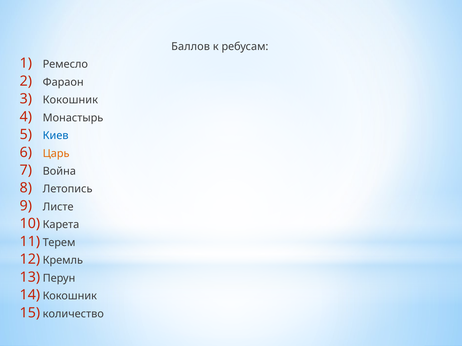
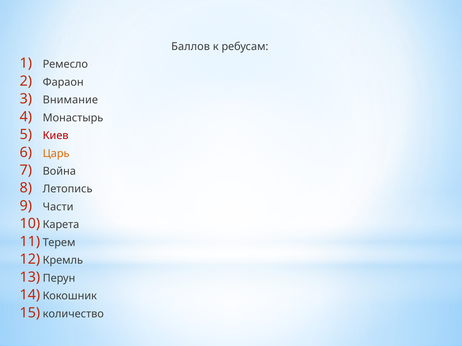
Кокошник at (70, 100): Кокошник -> Внимание
Киев colour: blue -> red
Листе: Листе -> Части
